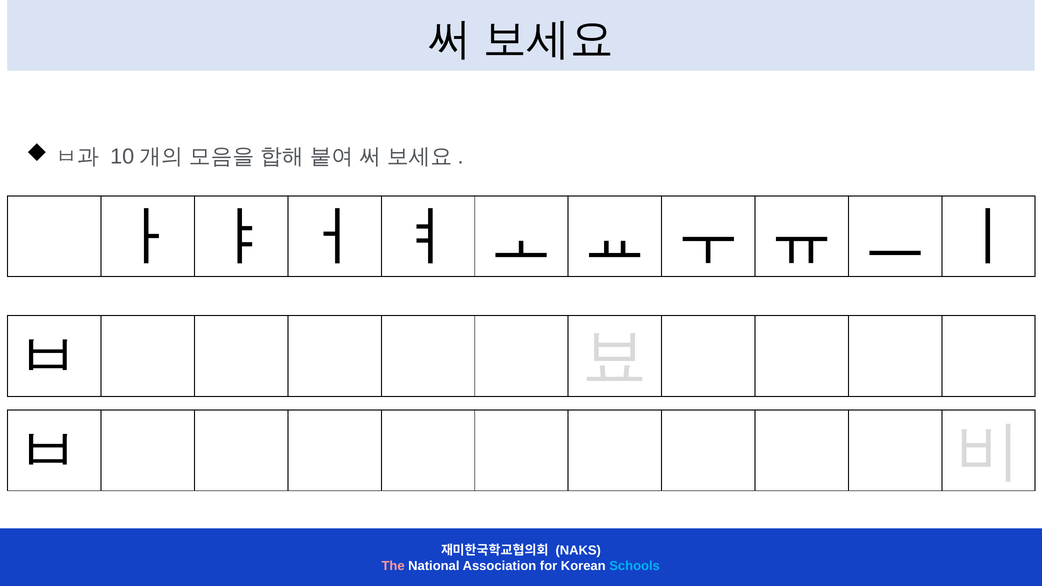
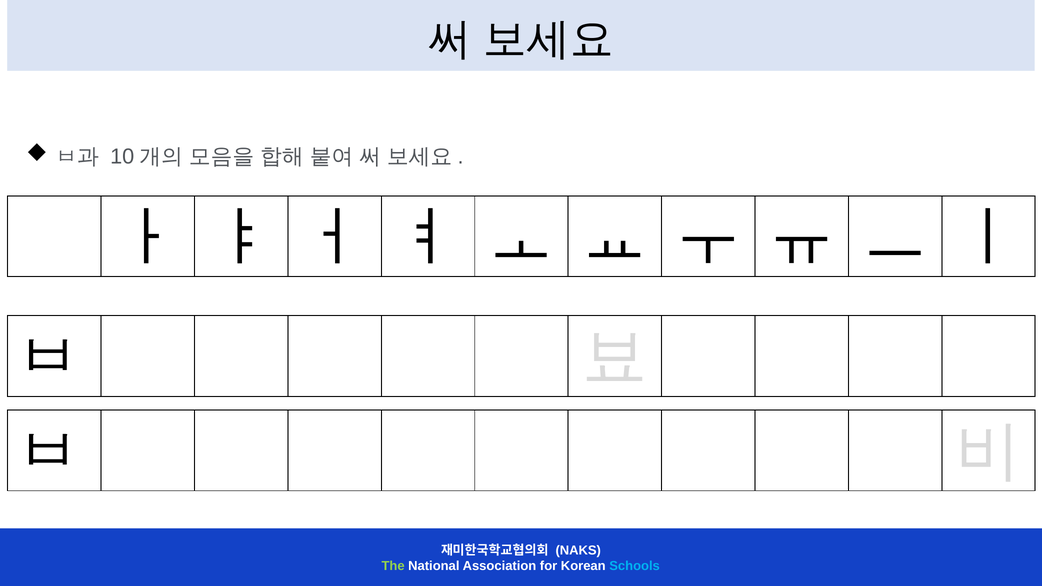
The colour: pink -> light green
